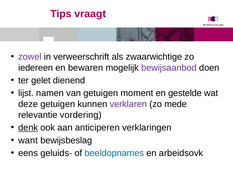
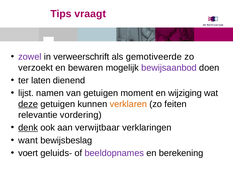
zwaarwichtige: zwaarwichtige -> gemotiveerde
iedereen: iedereen -> verzoekt
gelet: gelet -> laten
gestelde: gestelde -> wijziging
deze underline: none -> present
verklaren colour: purple -> orange
mede: mede -> feiten
anticiperen: anticiperen -> verwijtbaar
eens: eens -> voert
beeldopnames colour: blue -> purple
arbeidsovk: arbeidsovk -> berekening
